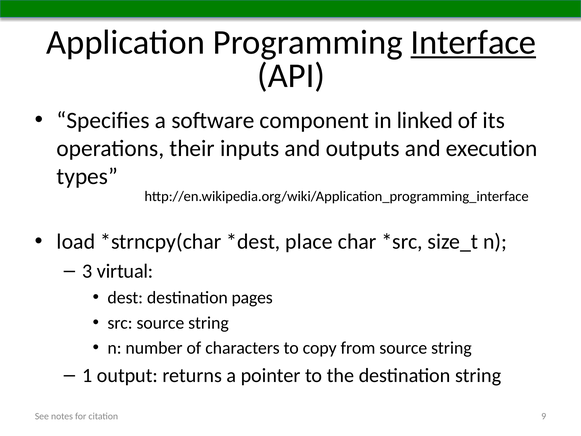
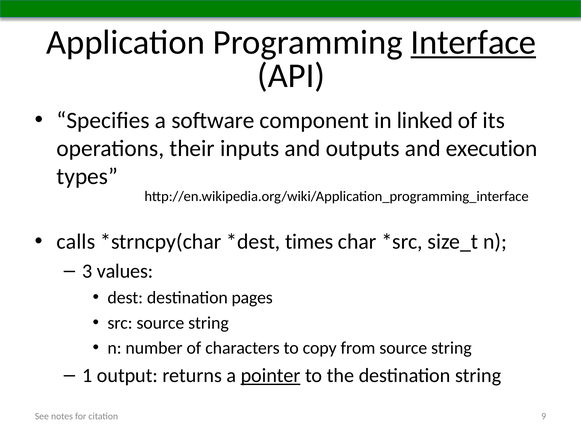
load: load -> calls
place: place -> times
virtual: virtual -> values
pointer underline: none -> present
